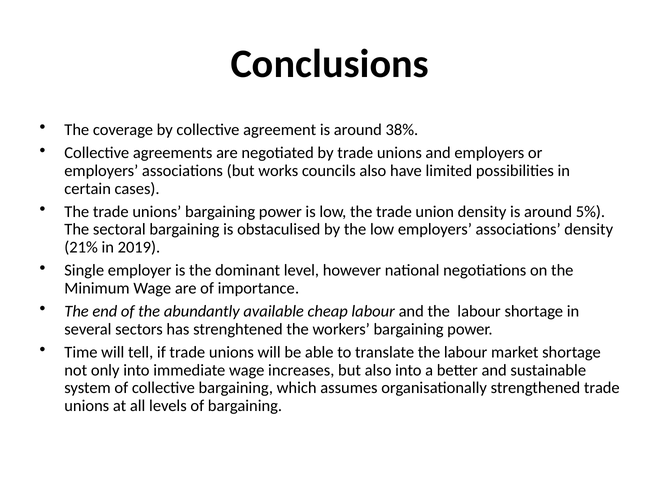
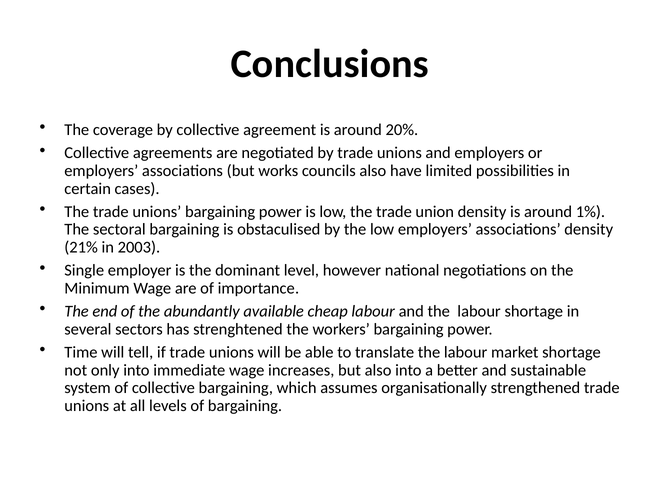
38%: 38% -> 20%
5%: 5% -> 1%
2019: 2019 -> 2003
